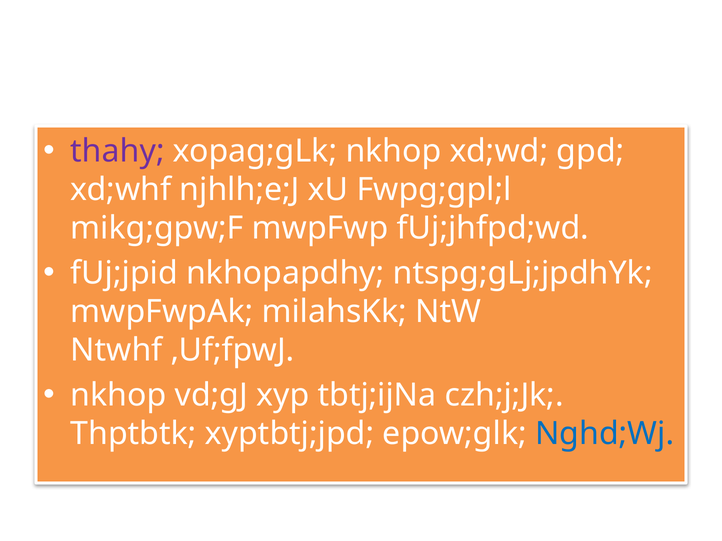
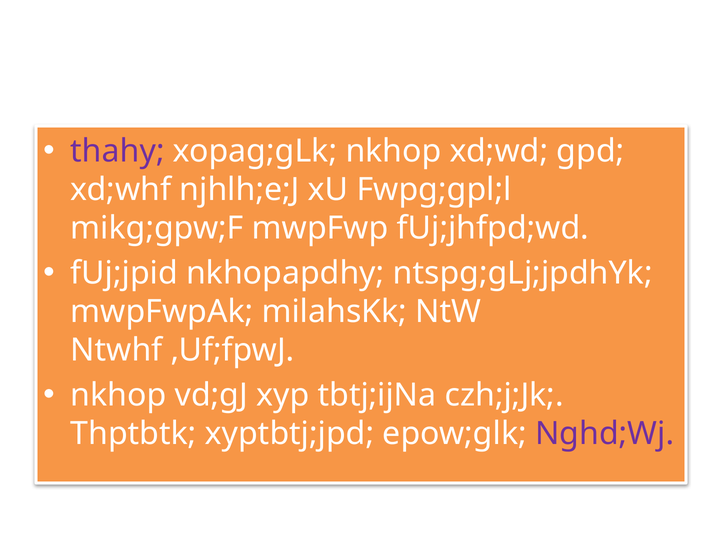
Nghd;Wj colour: blue -> purple
